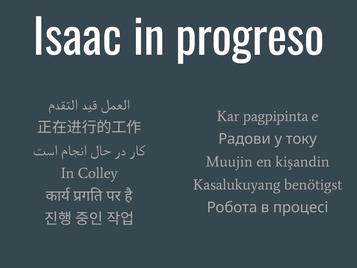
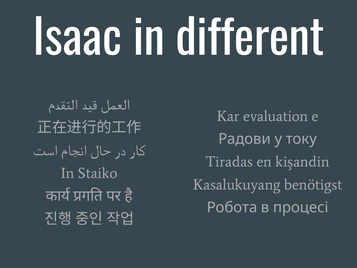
progreso: progreso -> different
pagpipinta: pagpipinta -> evaluation
Muujin: Muujin -> Tiradas
Colley: Colley -> Staiko
